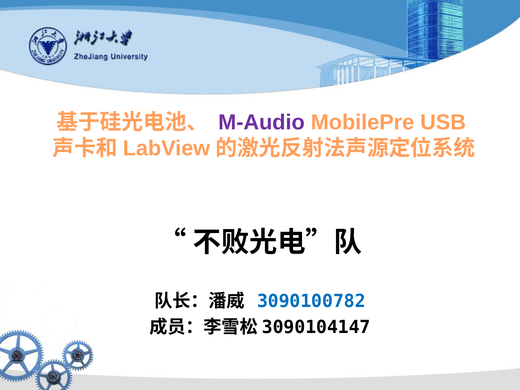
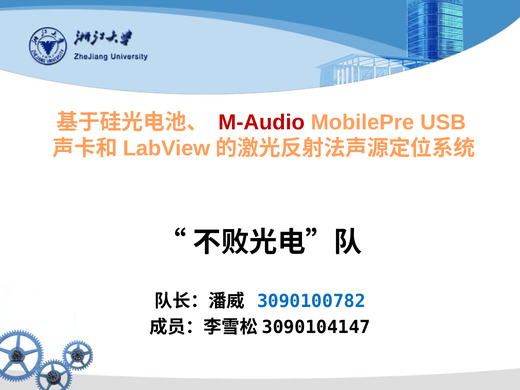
M-Audio colour: purple -> red
